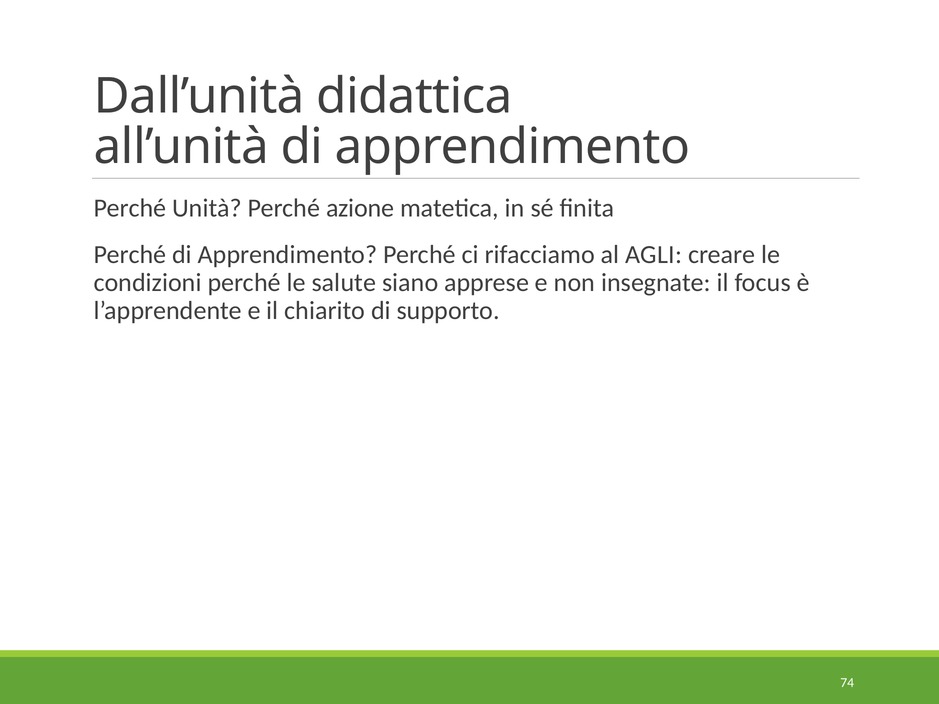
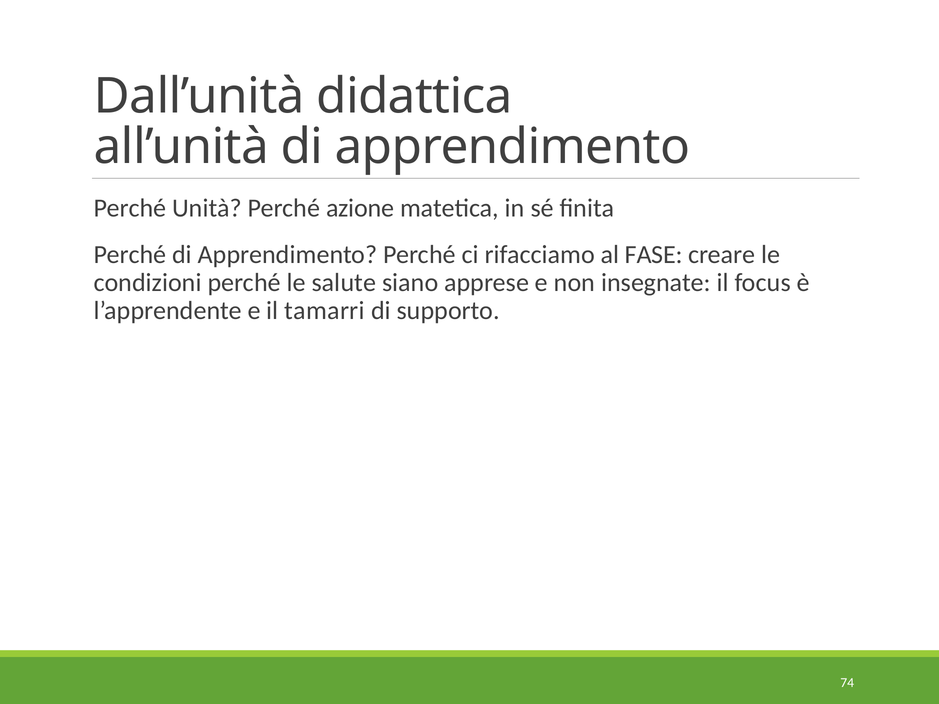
AGLI: AGLI -> FASE
chiarito: chiarito -> tamarri
